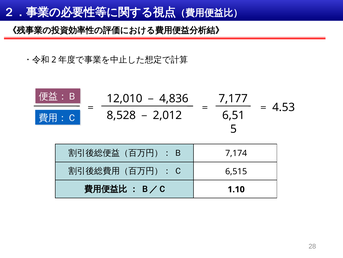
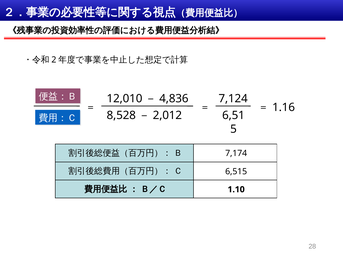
7,177: 7,177 -> 7,124
4.53: 4.53 -> 1.16
